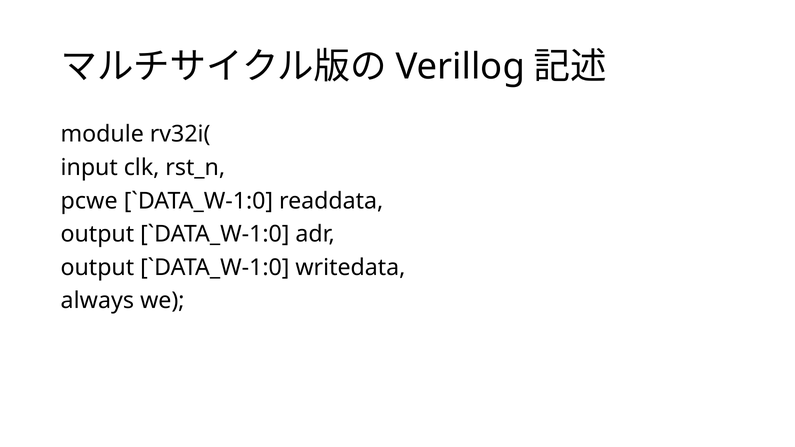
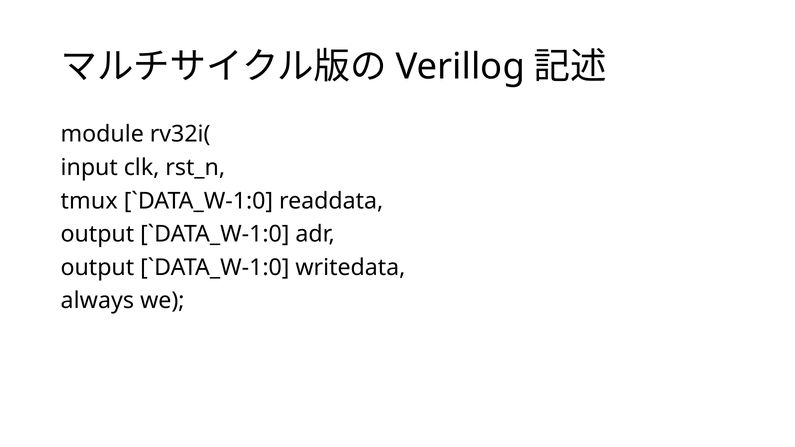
pcwe: pcwe -> tmux
